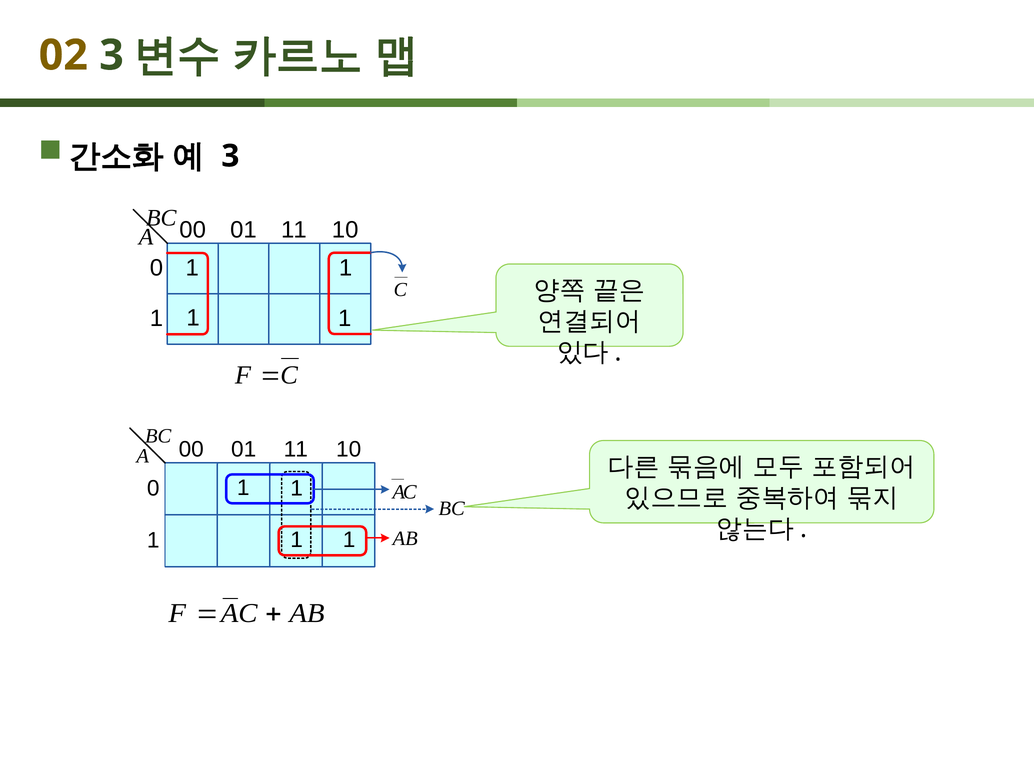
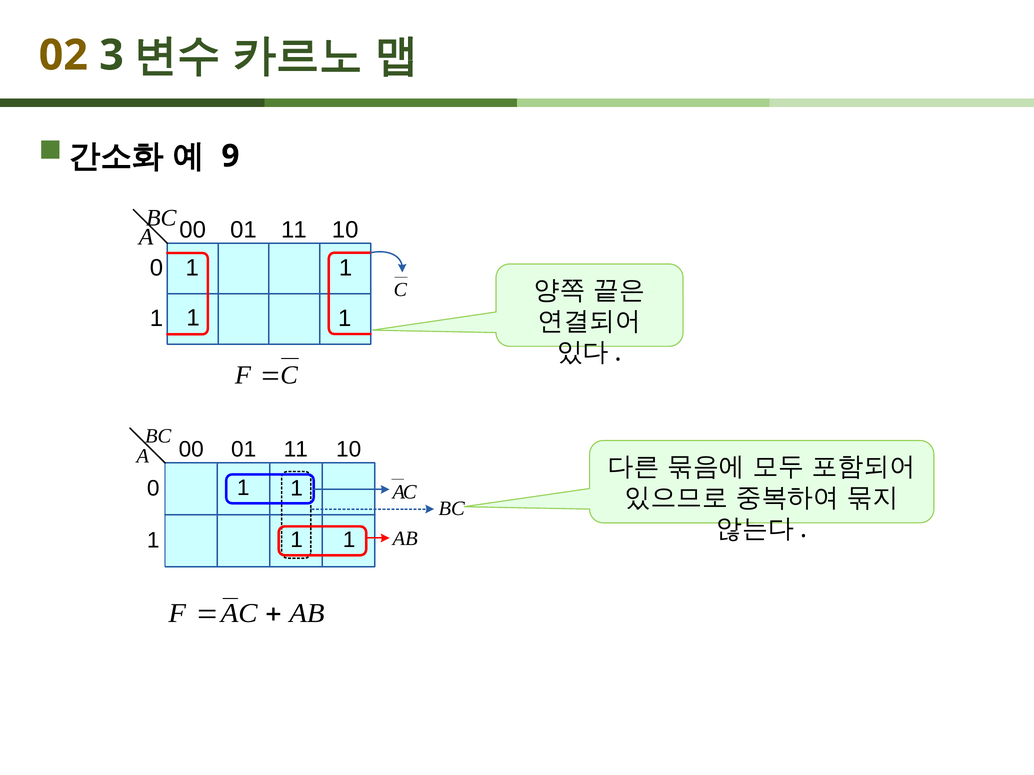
3 at (230, 156): 3 -> 9
